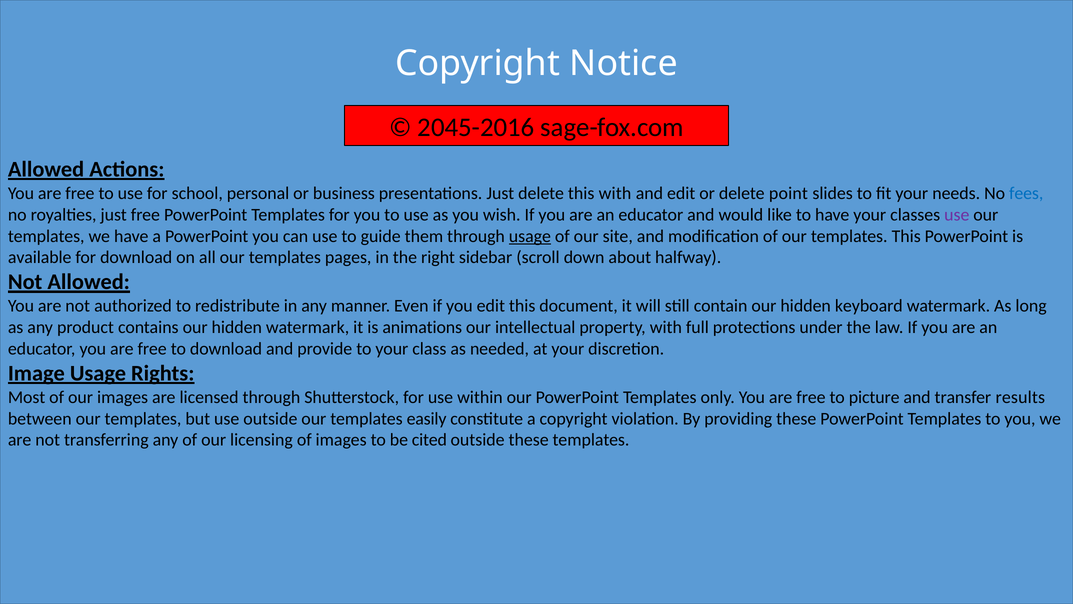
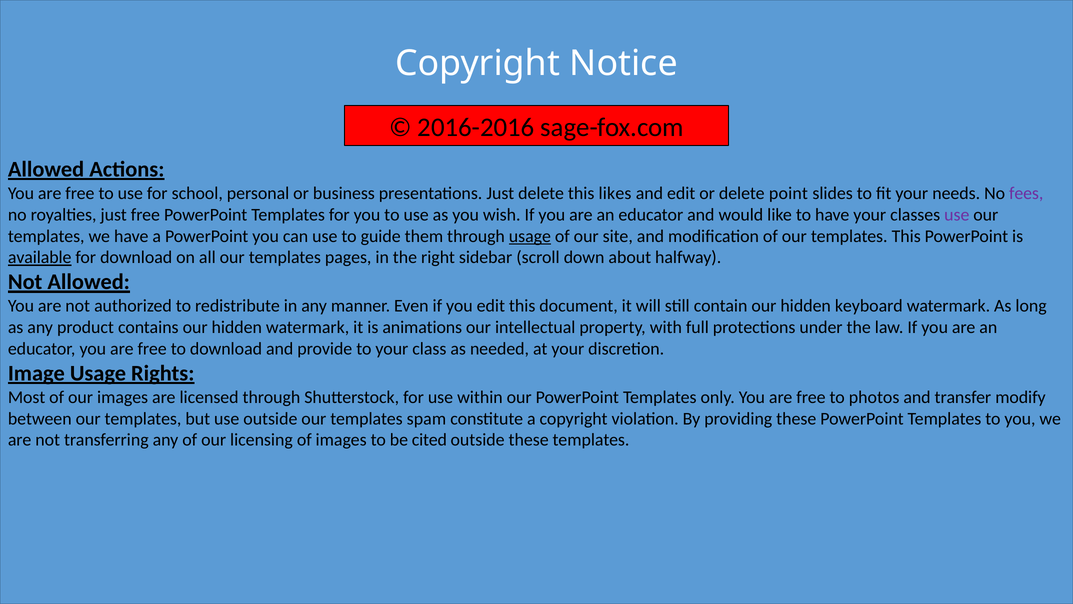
2045-2016: 2045-2016 -> 2016-2016
this with: with -> likes
fees colour: blue -> purple
available underline: none -> present
picture: picture -> photos
results: results -> modify
easily: easily -> spam
